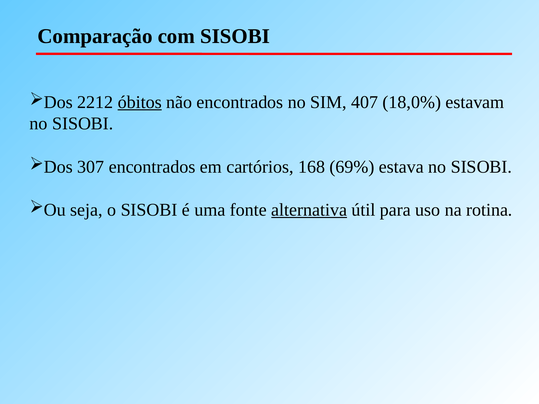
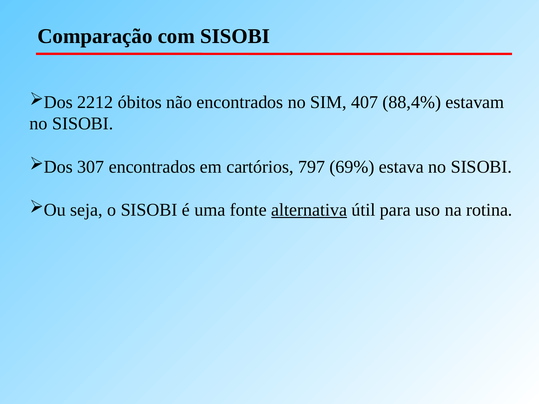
óbitos underline: present -> none
18,0%: 18,0% -> 88,4%
168: 168 -> 797
